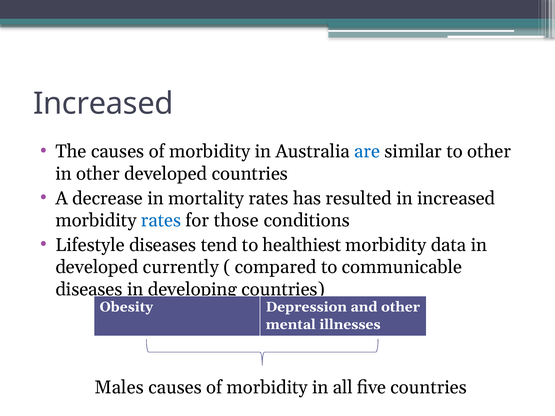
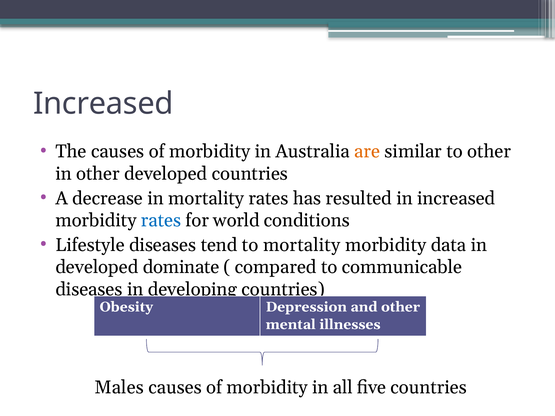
are colour: blue -> orange
those: those -> world
to healthiest: healthiest -> mortality
currently: currently -> dominate
